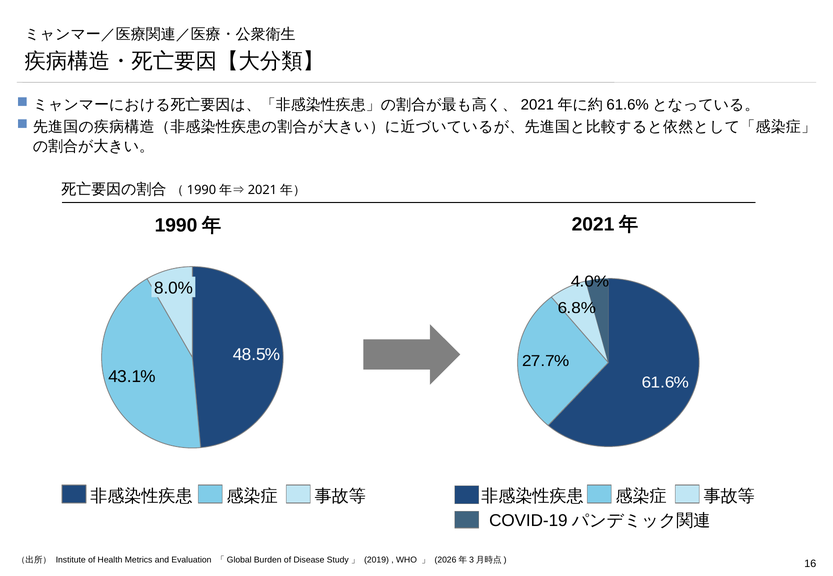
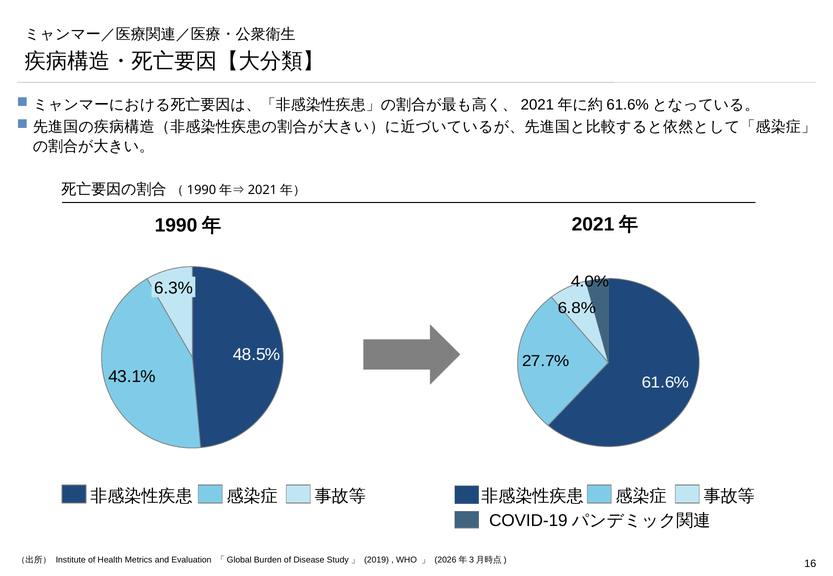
8.0%: 8.0% -> 6.3%
